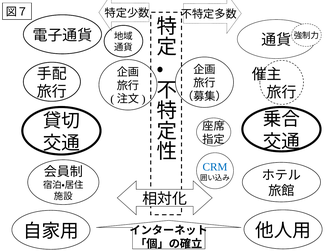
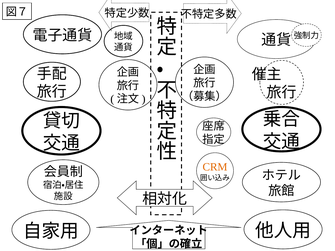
CRM colour: blue -> orange
